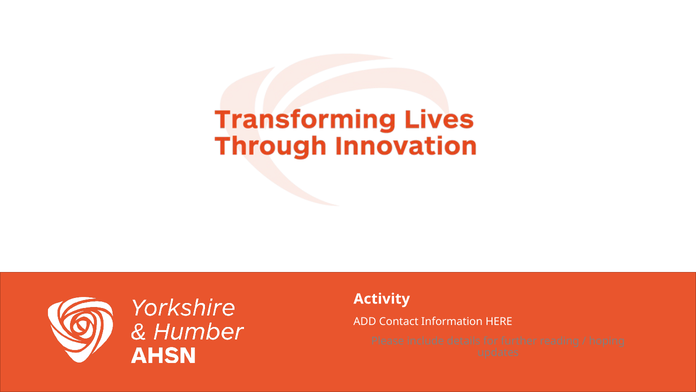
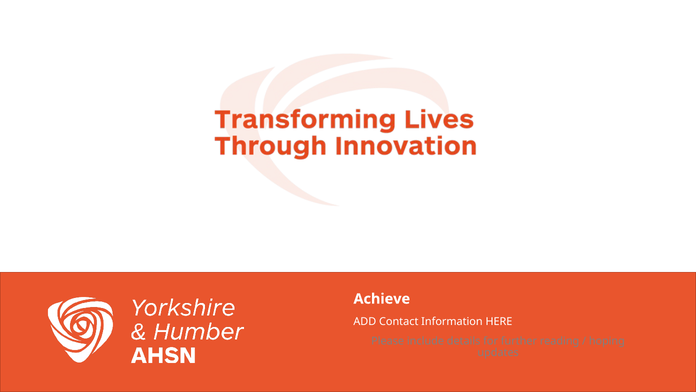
Activity: Activity -> Achieve
